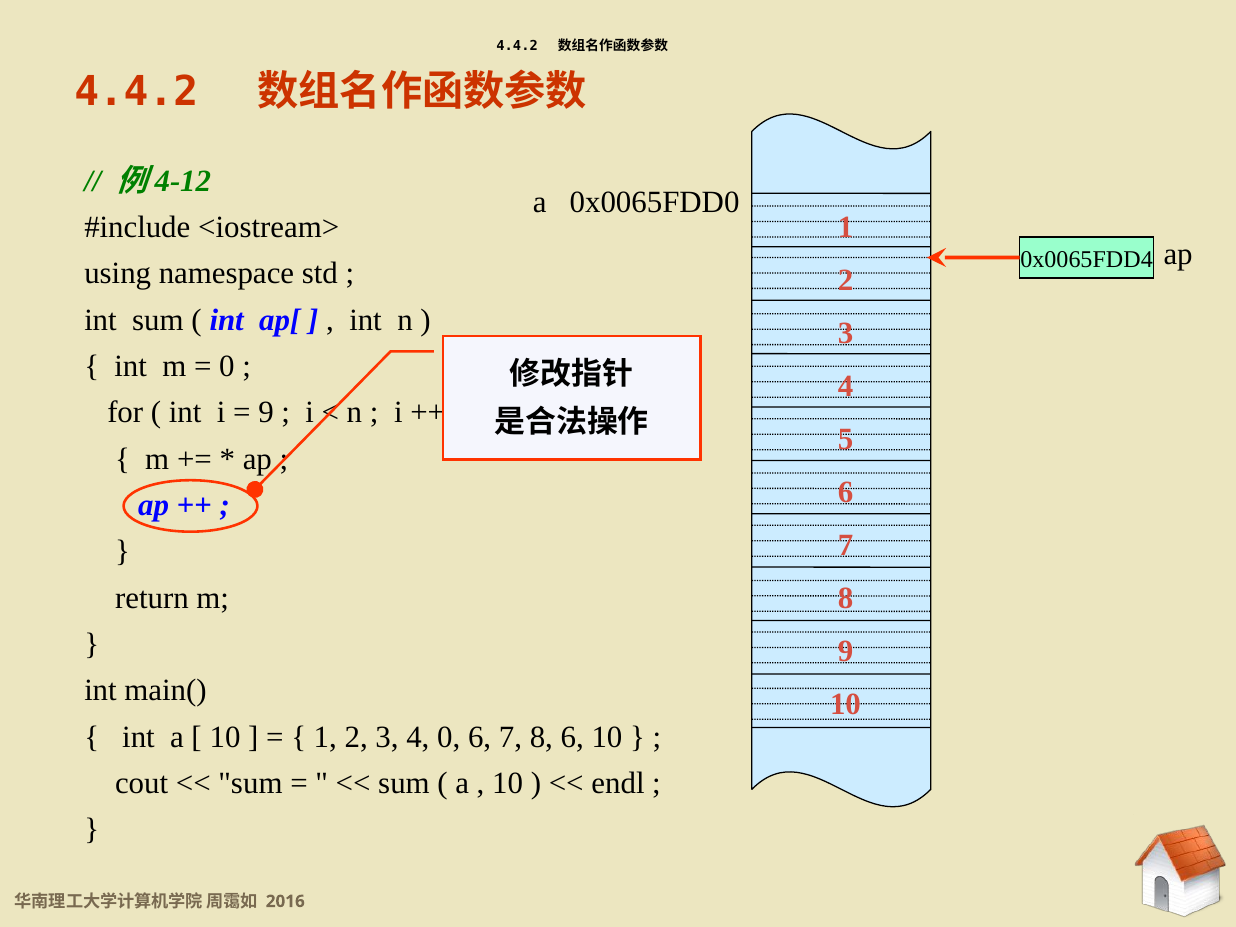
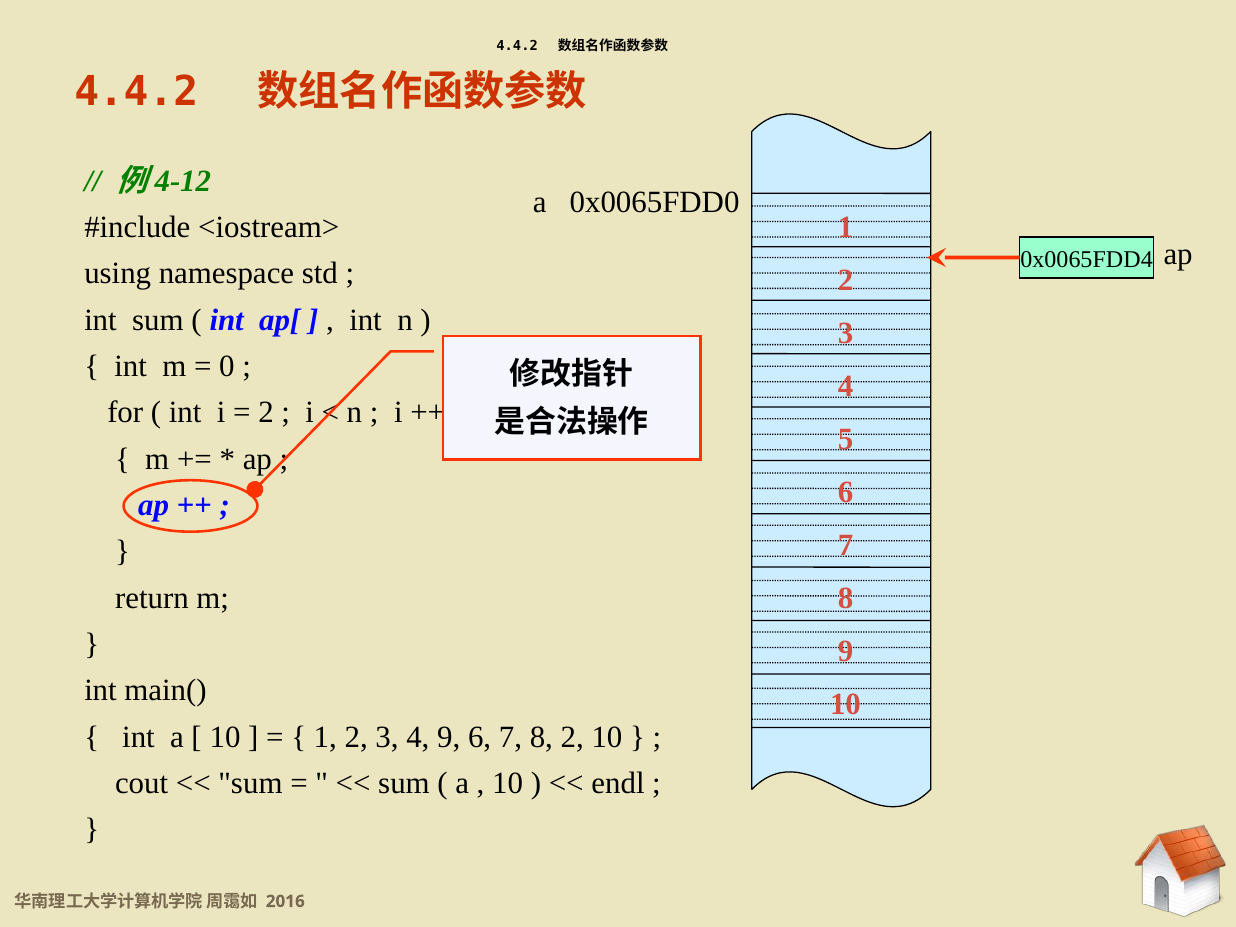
9 at (266, 413): 9 -> 2
4 0: 0 -> 9
8 6: 6 -> 2
